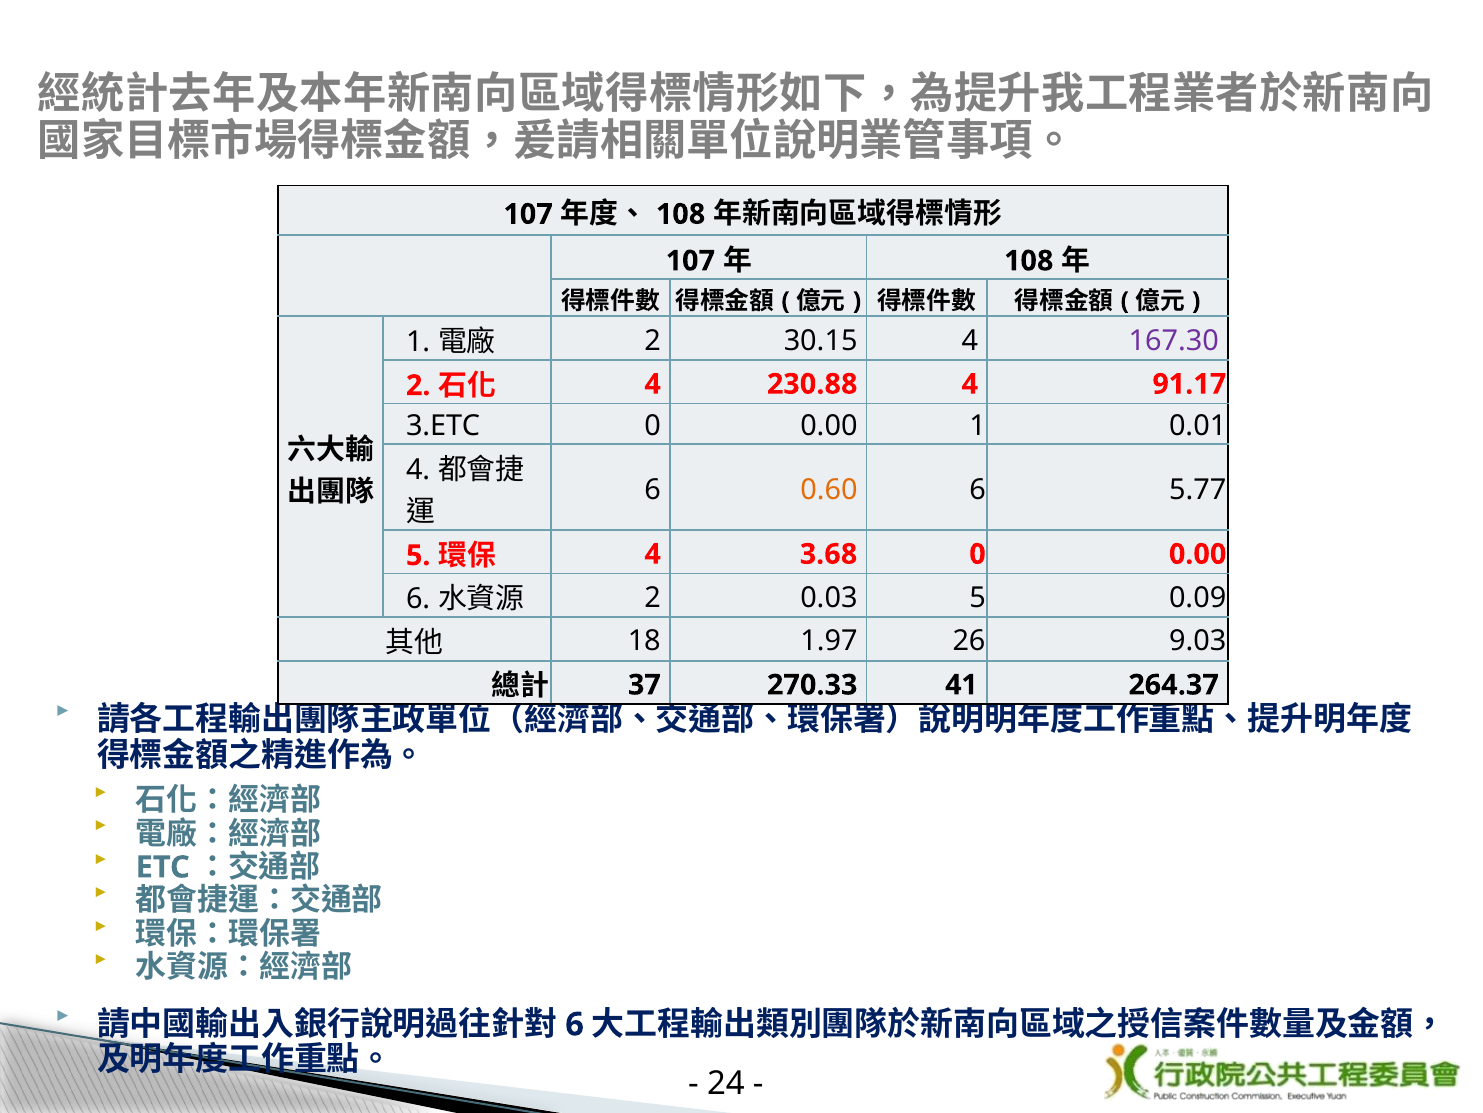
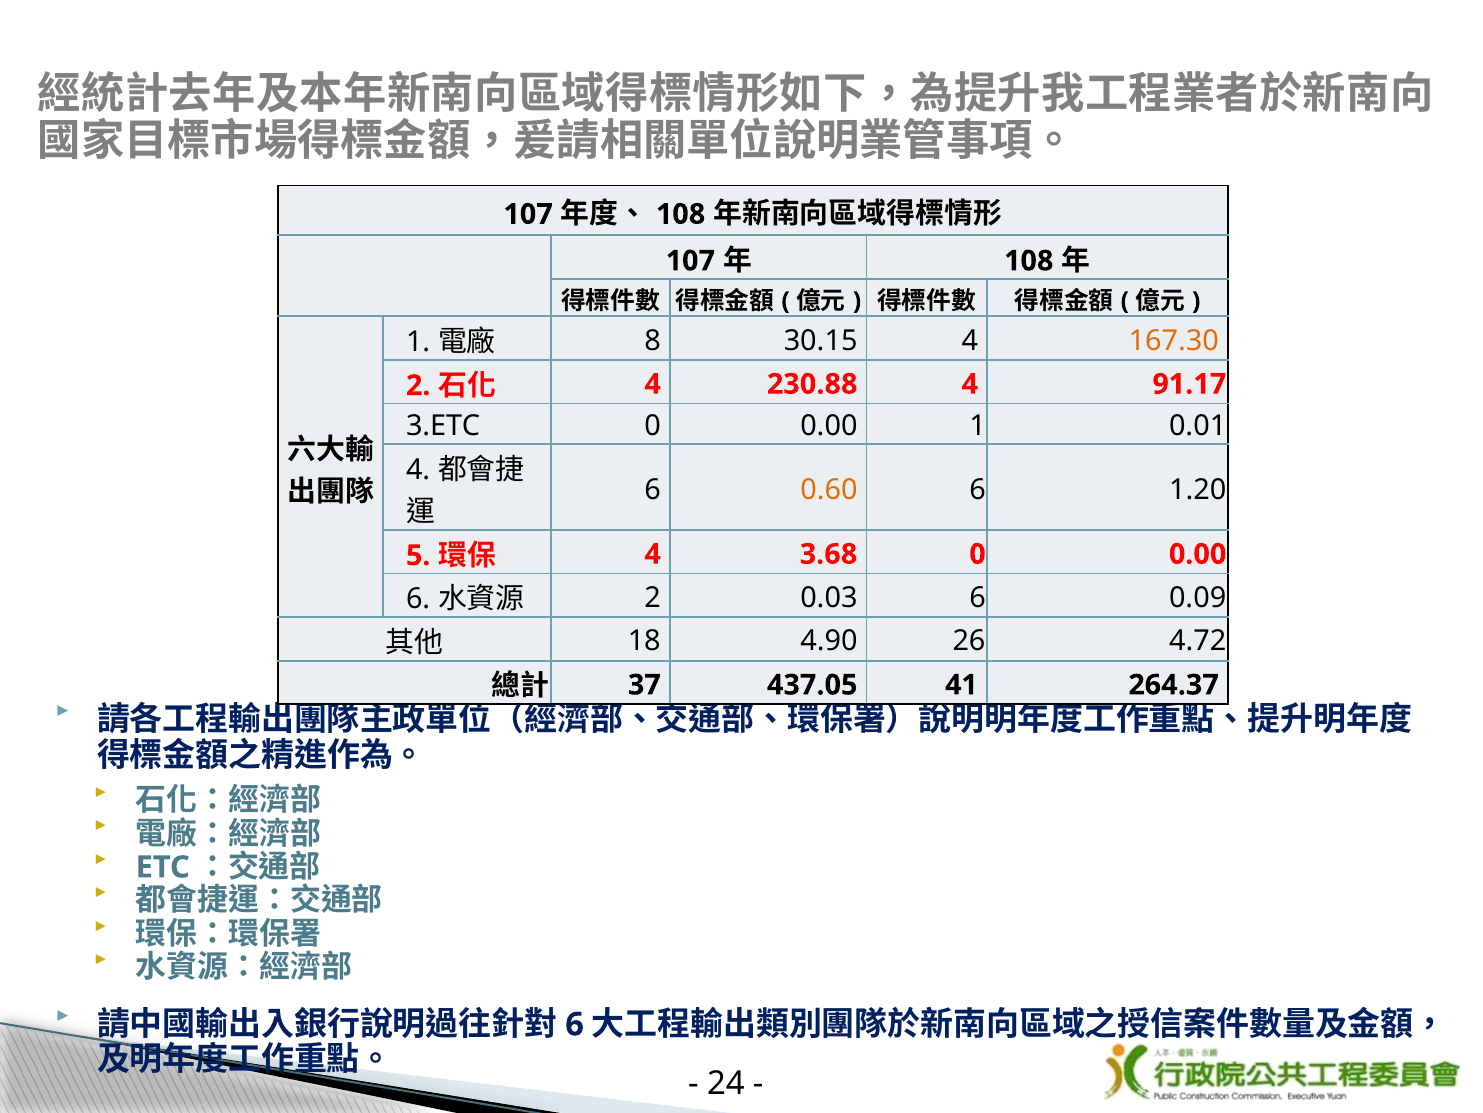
2 at (653, 340): 2 -> 8
167.30 colour: purple -> orange
5.77: 5.77 -> 1.20
0.03 5: 5 -> 6
1.97: 1.97 -> 4.90
9.03: 9.03 -> 4.72
270.33: 270.33 -> 437.05
